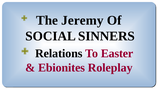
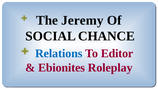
SINNERS: SINNERS -> CHANCE
Relations colour: black -> blue
Easter: Easter -> Editor
